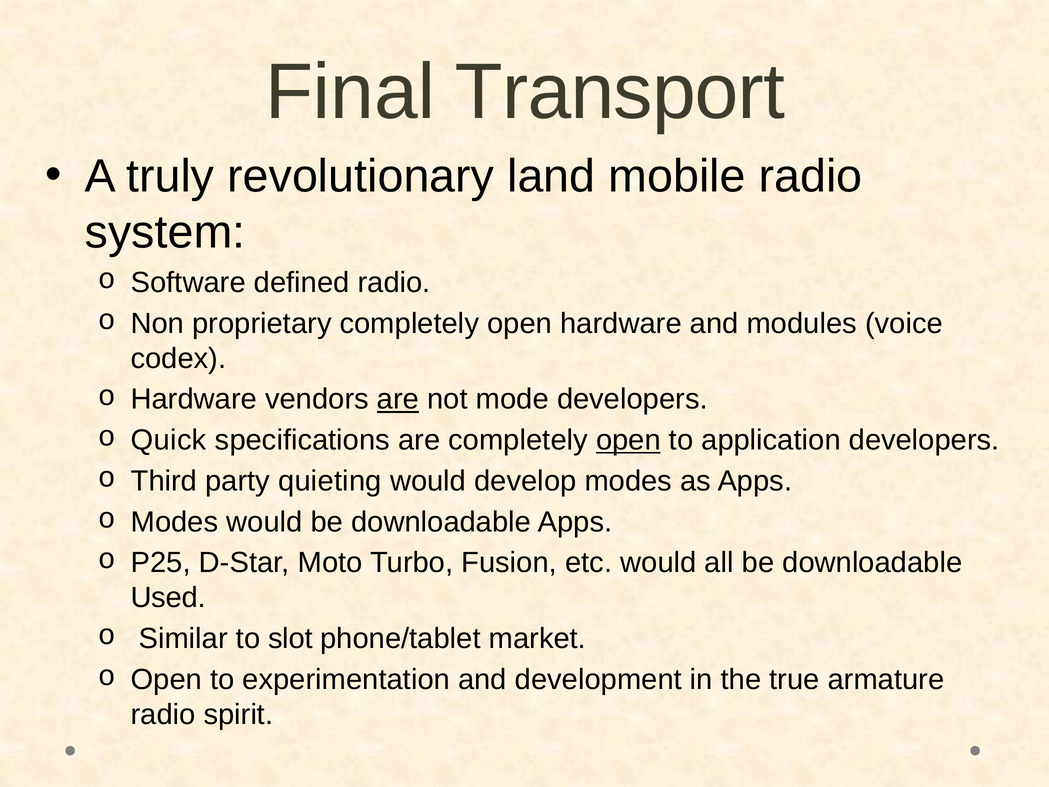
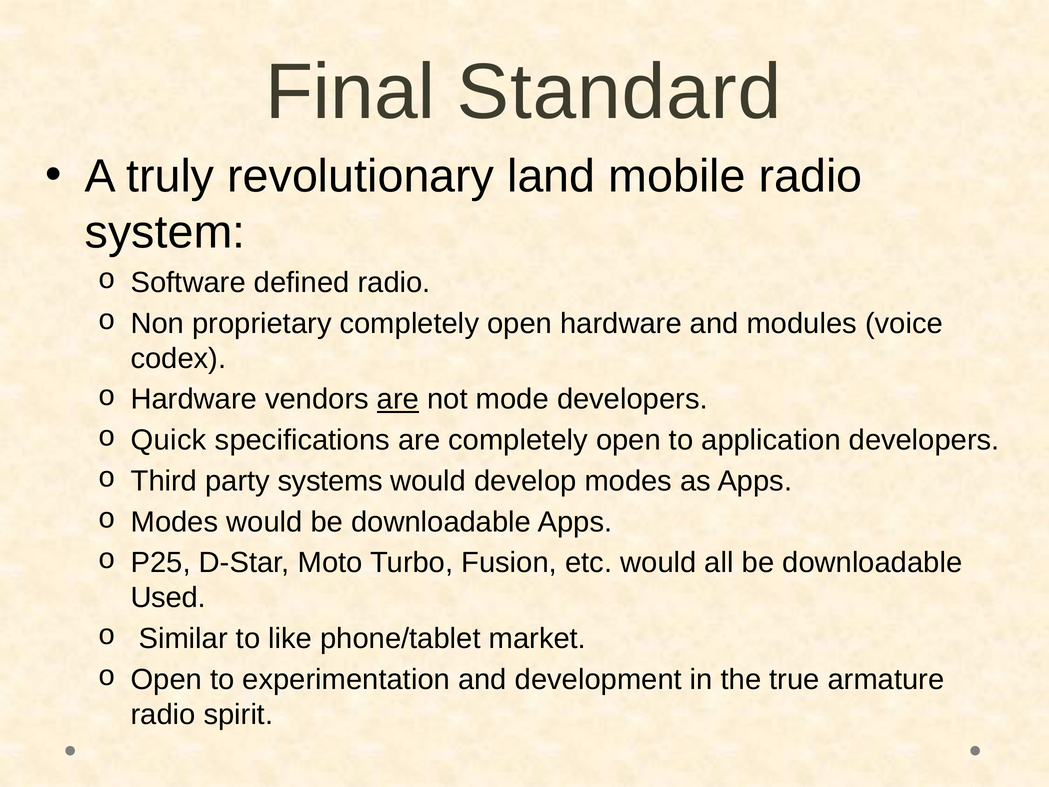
Transport: Transport -> Standard
open at (628, 440) underline: present -> none
quieting: quieting -> systems
slot: slot -> like
